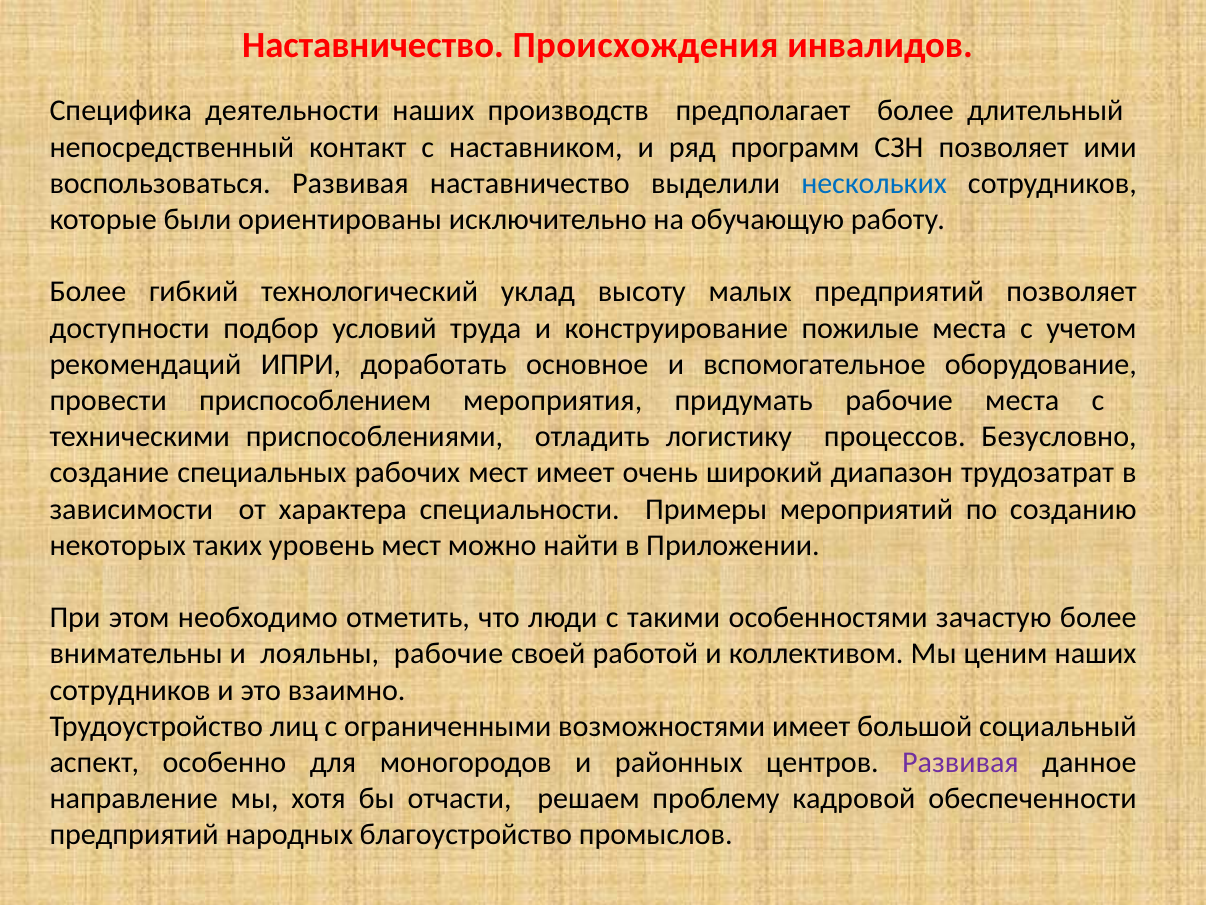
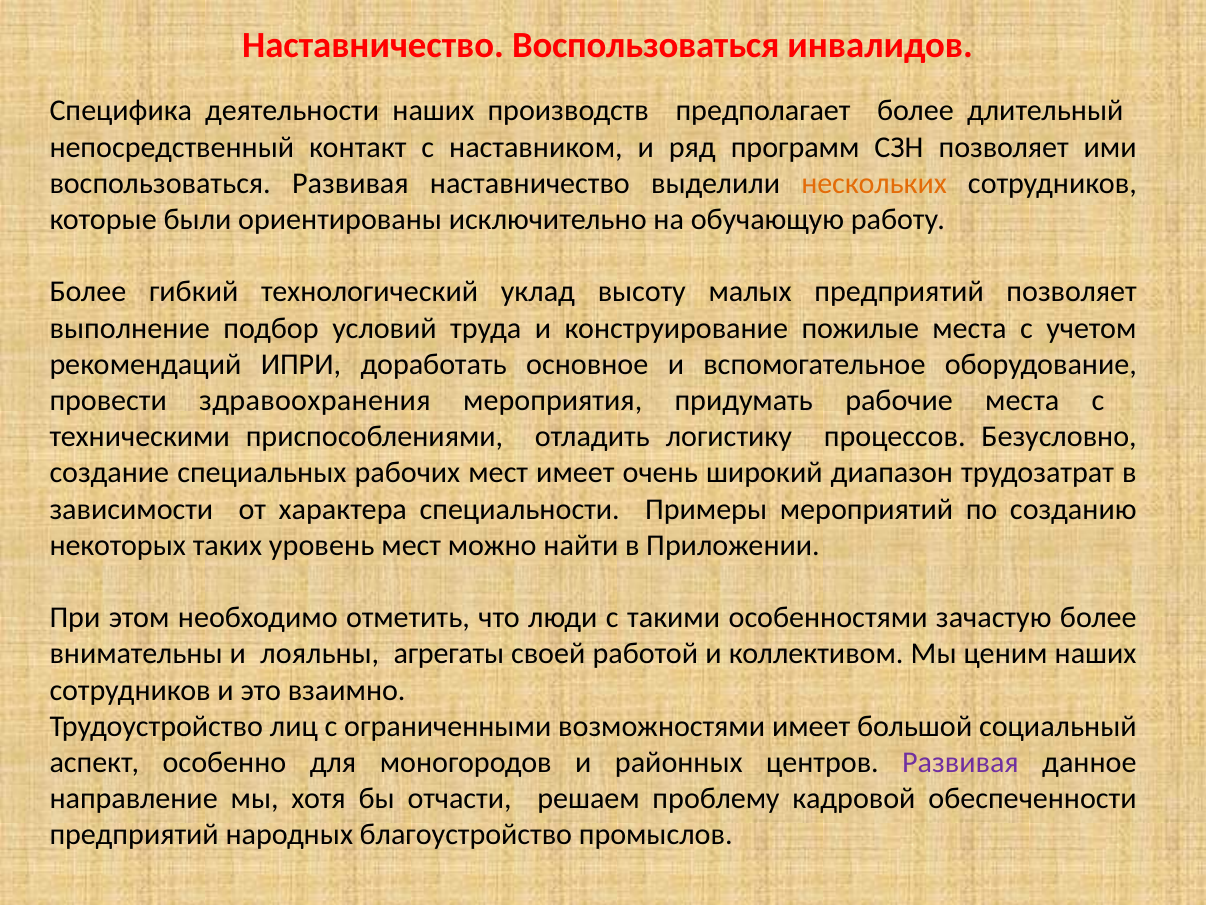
Наставничество Происхождения: Происхождения -> Воспользоваться
нескольких colour: blue -> orange
доступности: доступности -> выполнение
приспособлением: приспособлением -> здравоохранения
лояльны рабочие: рабочие -> агрегаты
